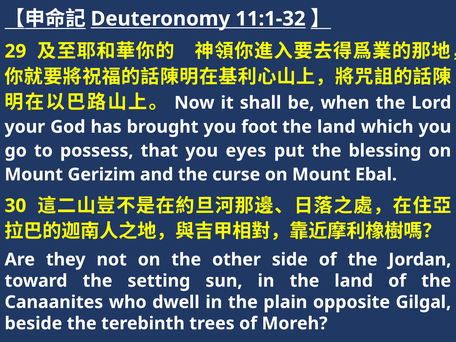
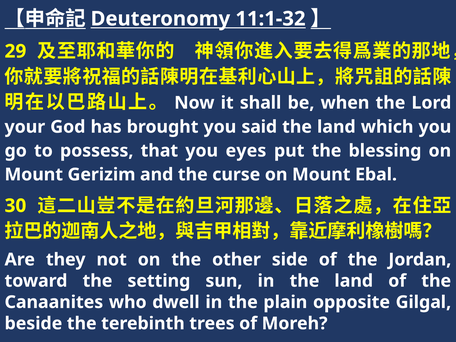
foot: foot -> said
